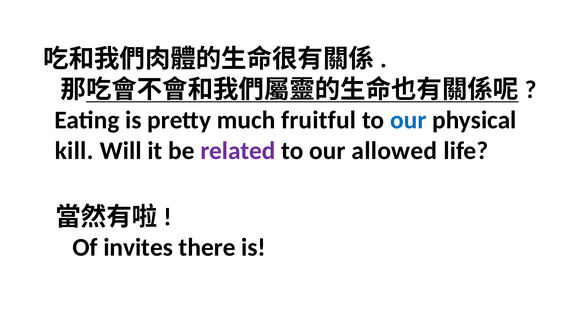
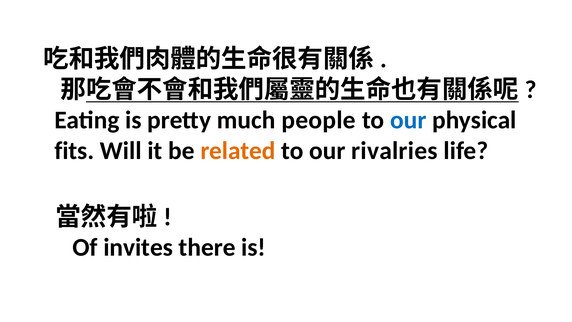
fruitful: fruitful -> people
kill: kill -> fits
related colour: purple -> orange
allowed: allowed -> rivalries
